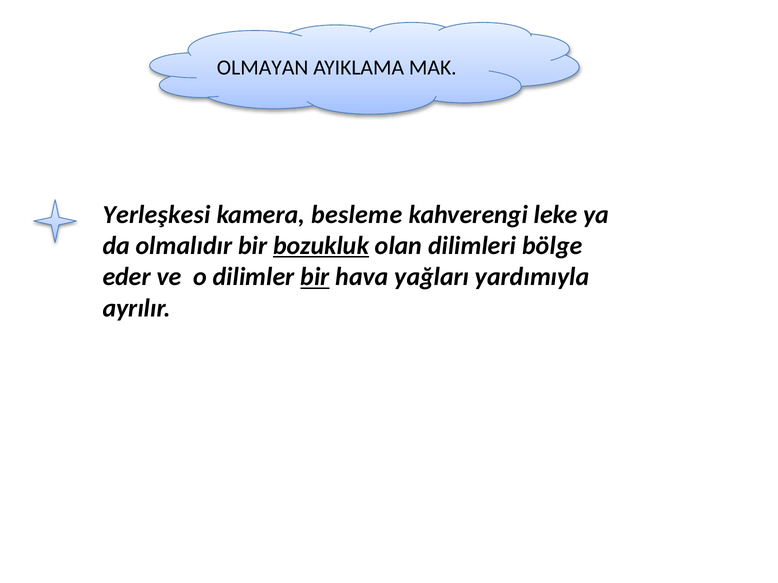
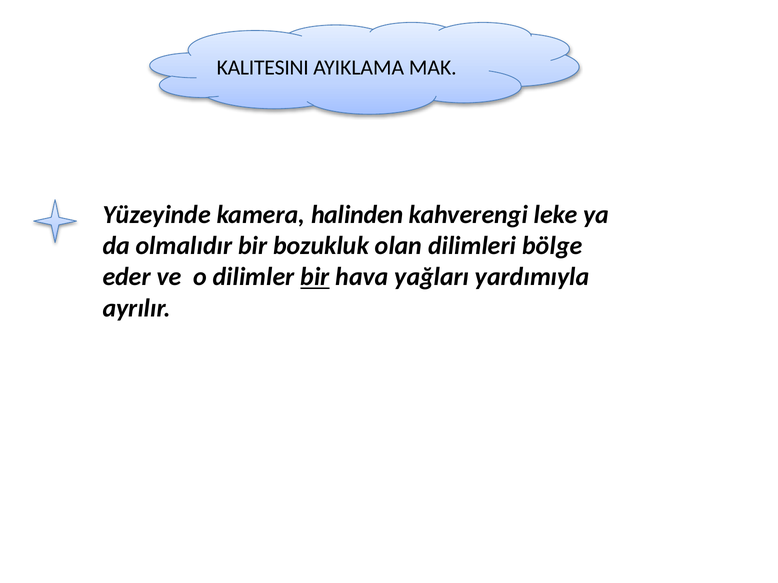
OLMAYAN: OLMAYAN -> KALITESINI
Yerleşkesi: Yerleşkesi -> Yüzeyinde
besleme: besleme -> halinden
bozukluk underline: present -> none
